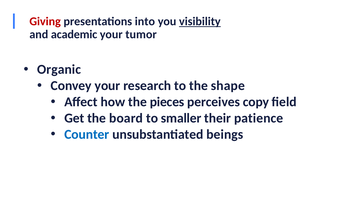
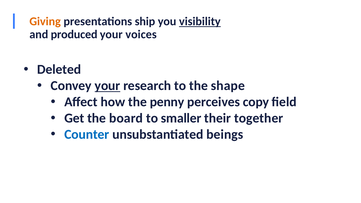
Giving colour: red -> orange
into: into -> ship
academic: academic -> produced
tumor: tumor -> voices
Organic: Organic -> Deleted
your at (107, 86) underline: none -> present
pieces: pieces -> penny
patience: patience -> together
